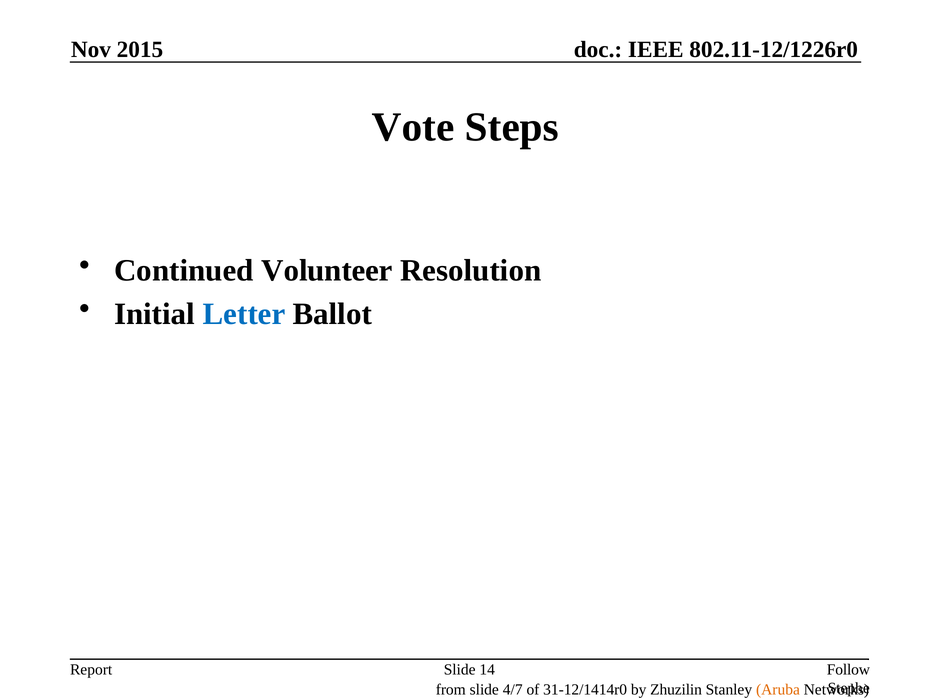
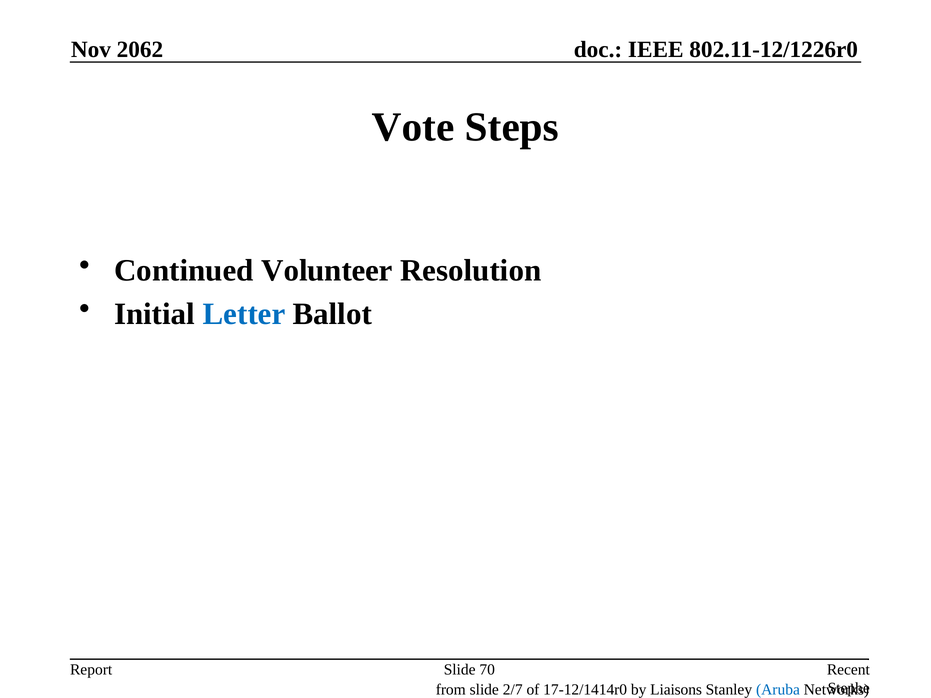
2015: 2015 -> 2062
14: 14 -> 70
Follow: Follow -> Recent
4/7: 4/7 -> 2/7
31-12/1414r0: 31-12/1414r0 -> 17-12/1414r0
Zhuzilin: Zhuzilin -> Liaisons
Aruba colour: orange -> blue
